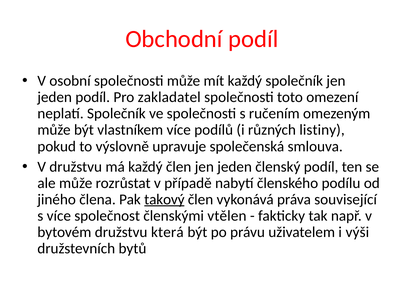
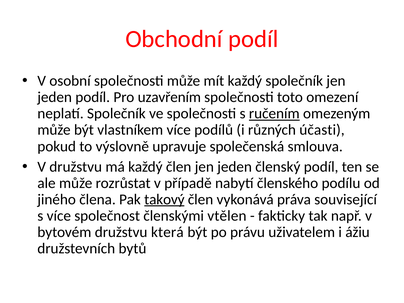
zakladatel: zakladatel -> uzavřením
ručením underline: none -> present
listiny: listiny -> účasti
výši: výši -> ážiu
